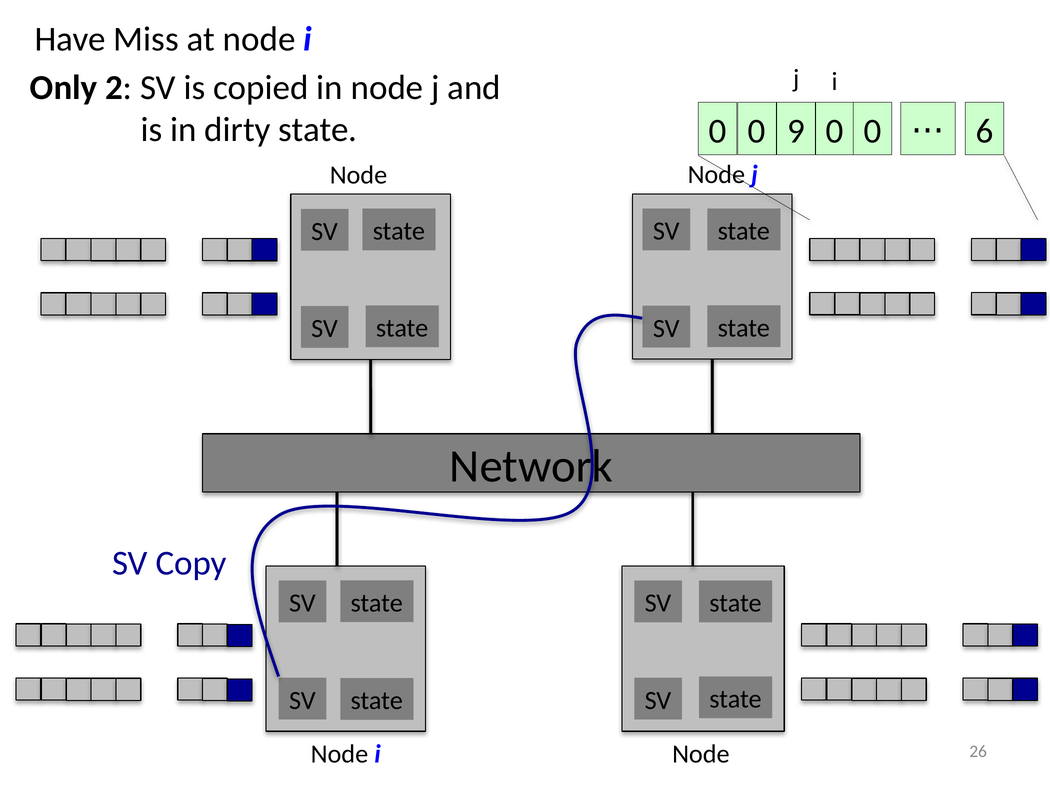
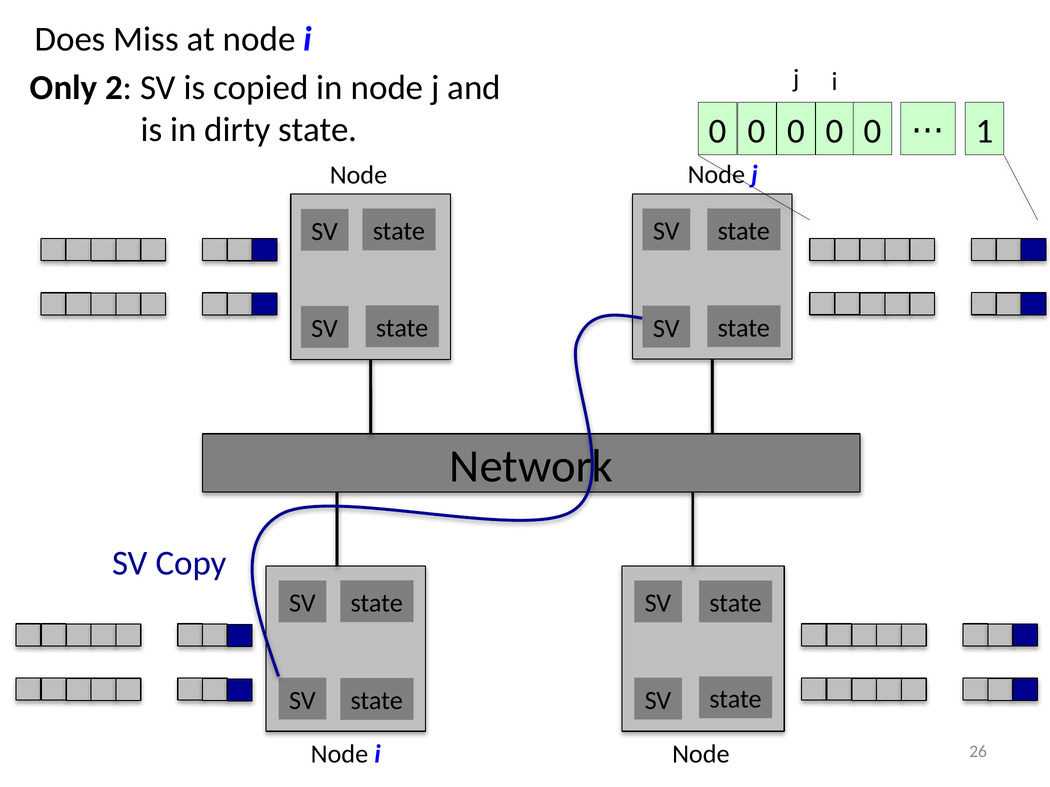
Have: Have -> Does
state 0 0 9: 9 -> 0
6: 6 -> 1
